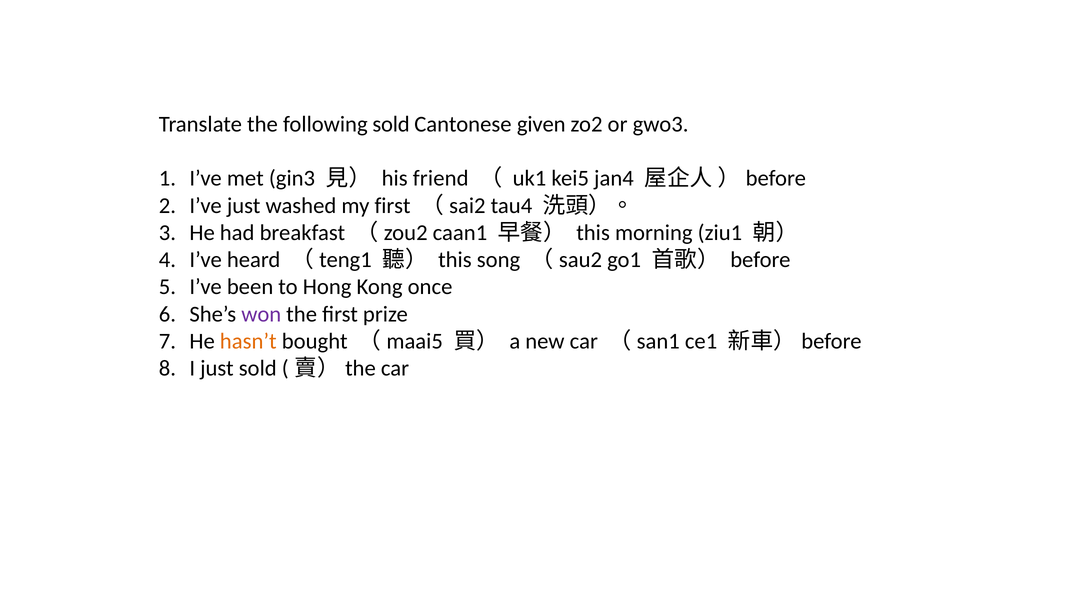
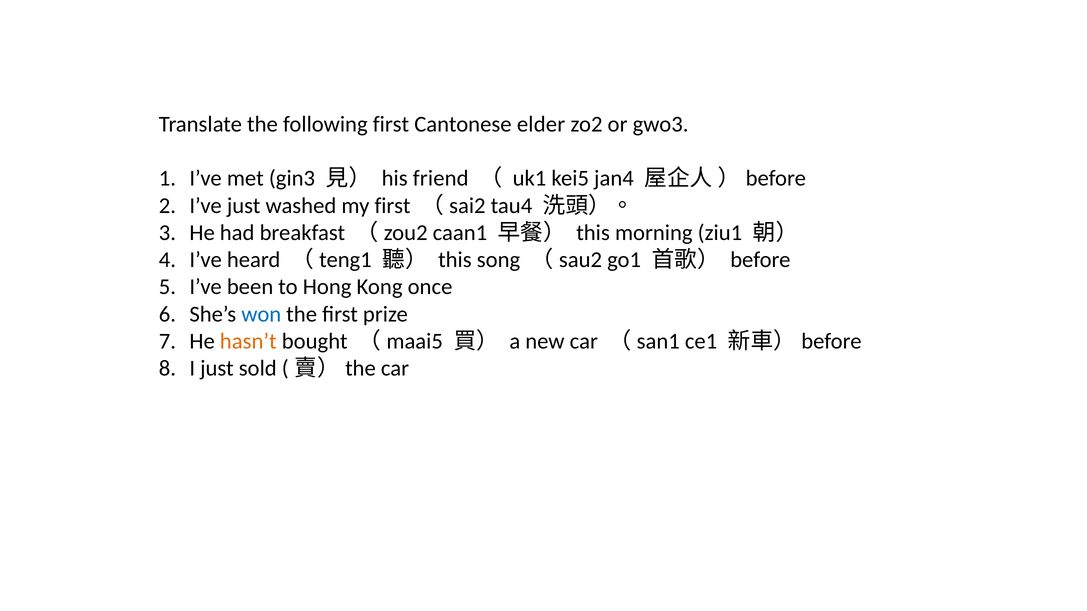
following sold: sold -> first
given: given -> elder
won colour: purple -> blue
